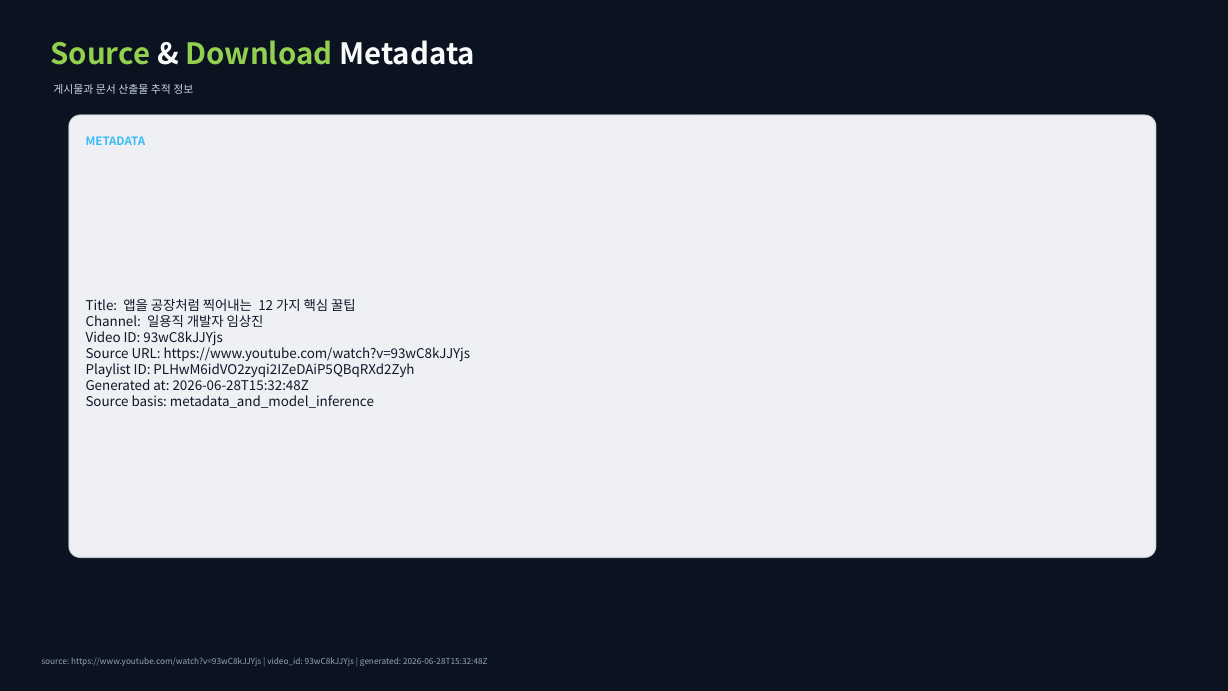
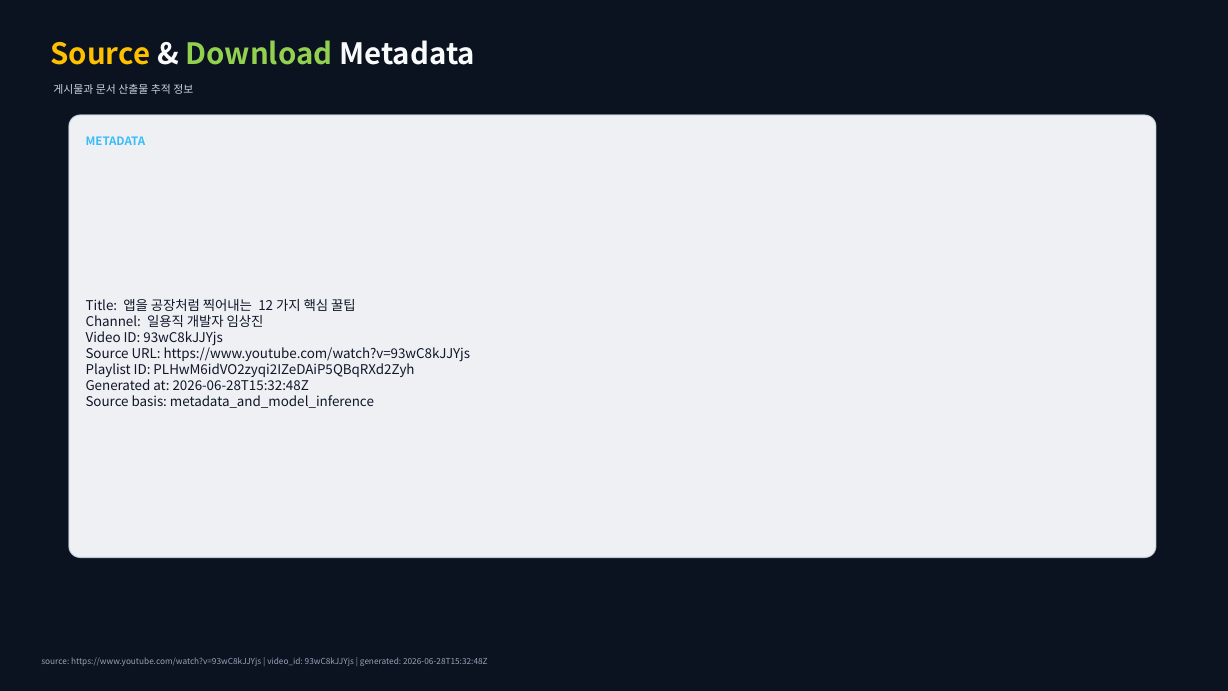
Source at (101, 55) colour: light green -> yellow
